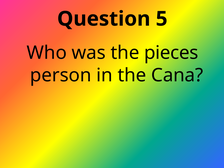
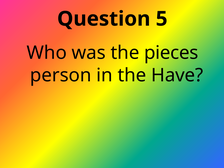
Cana: Cana -> Have
